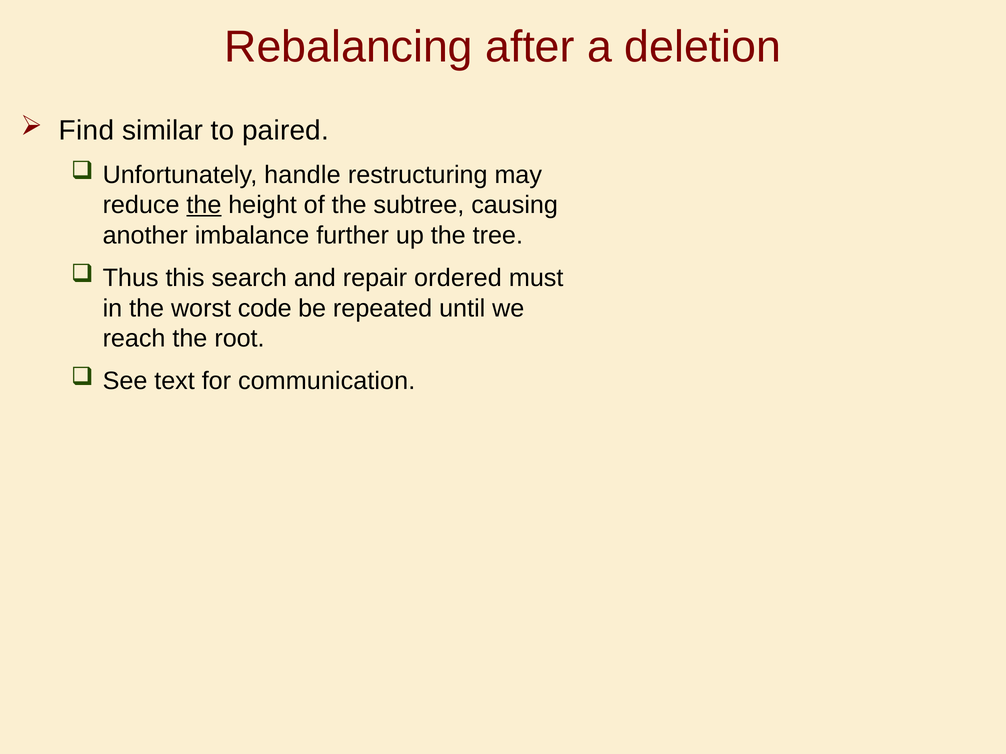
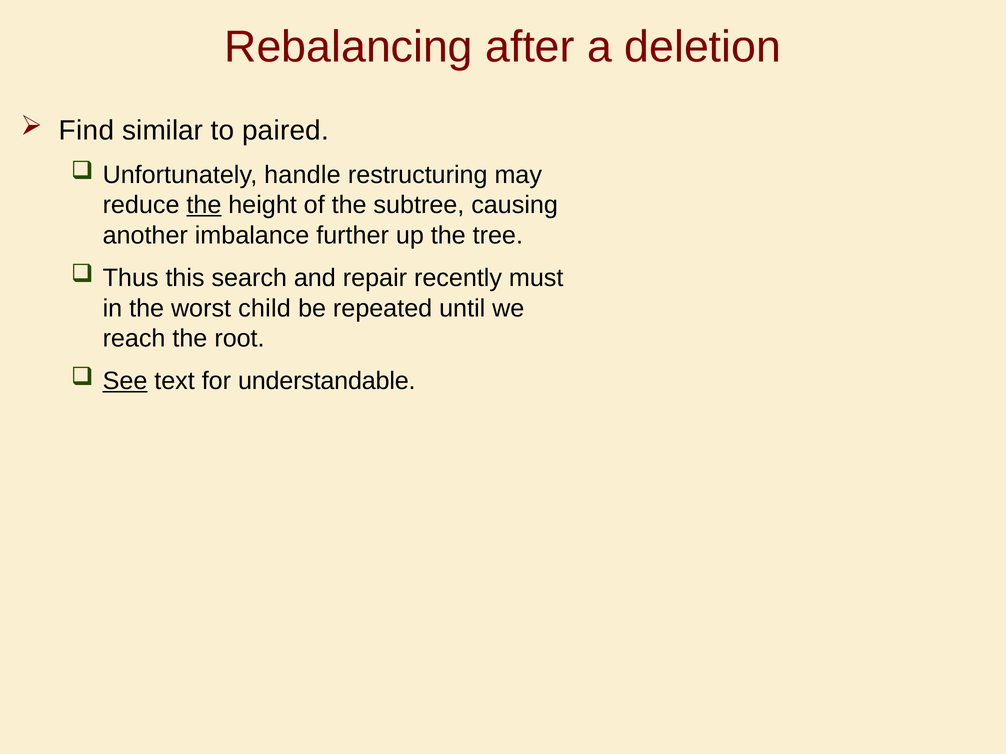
ordered: ordered -> recently
code: code -> child
See underline: none -> present
communication: communication -> understandable
